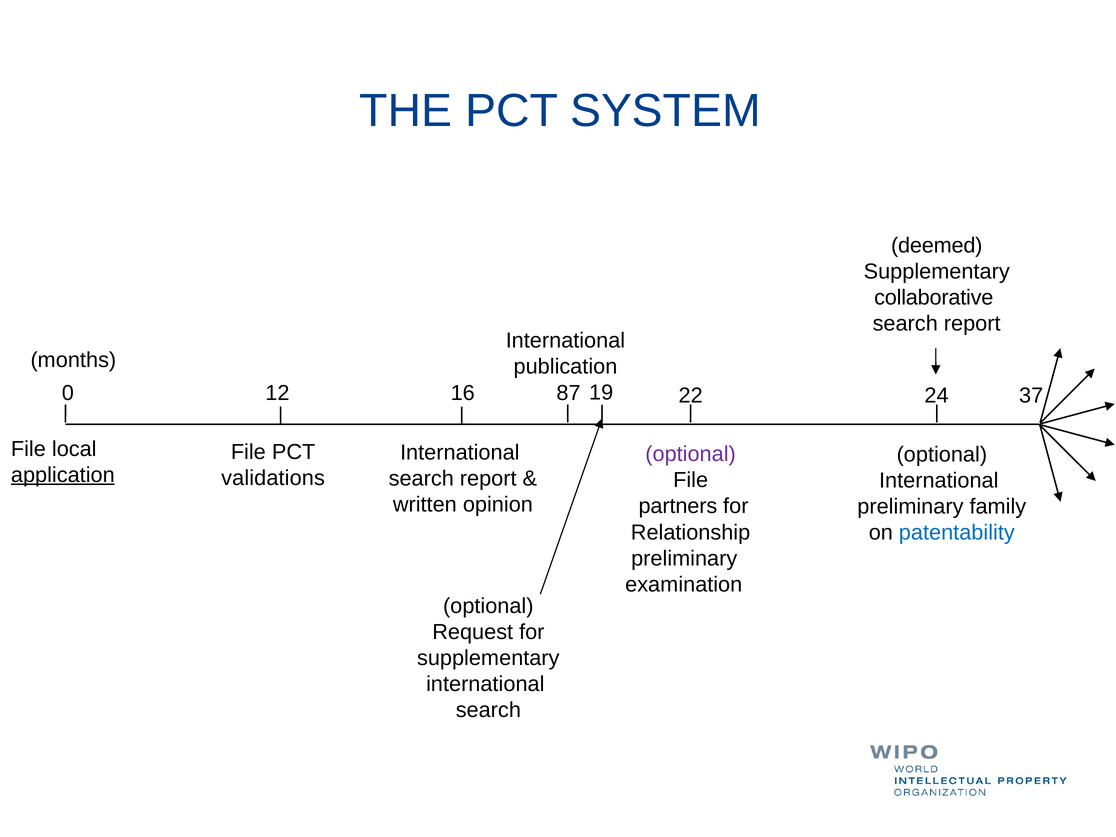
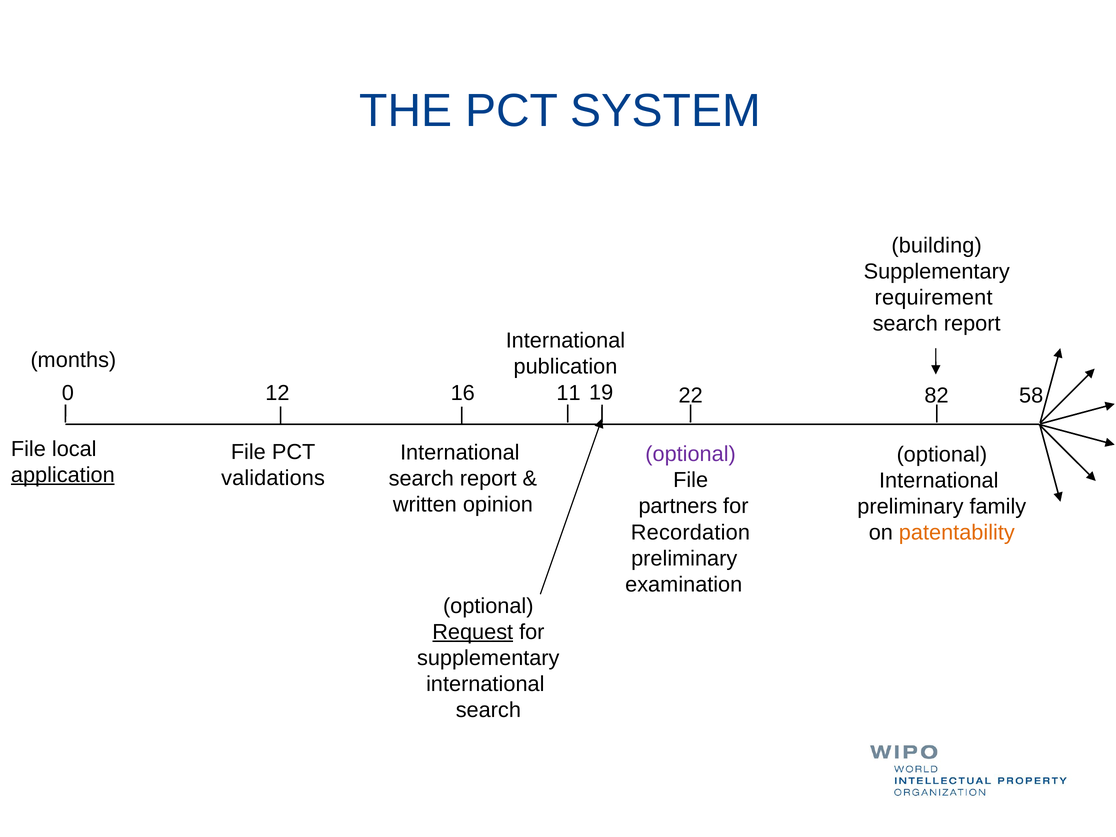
deemed: deemed -> building
collaborative: collaborative -> requirement
87: 87 -> 11
37: 37 -> 58
24: 24 -> 82
Relationship: Relationship -> Recordation
patentability colour: blue -> orange
Request underline: none -> present
